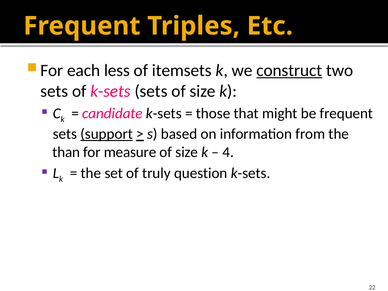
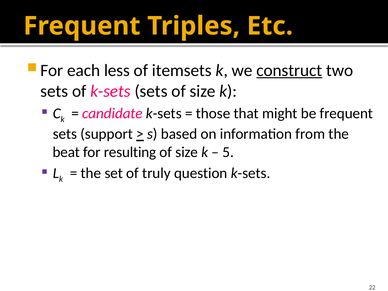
support underline: present -> none
than: than -> beat
measure: measure -> resulting
4: 4 -> 5
